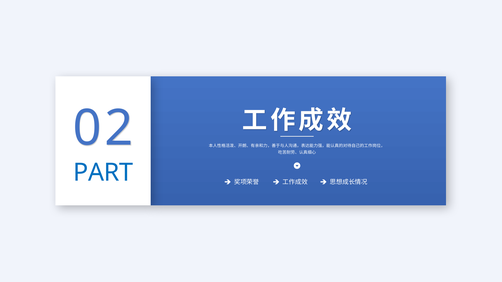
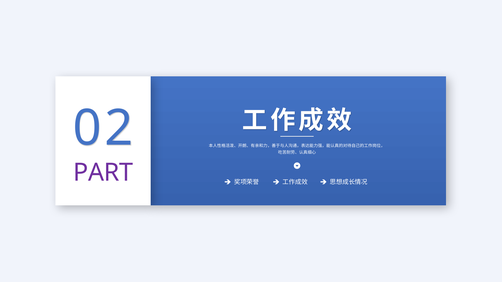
PART colour: blue -> purple
